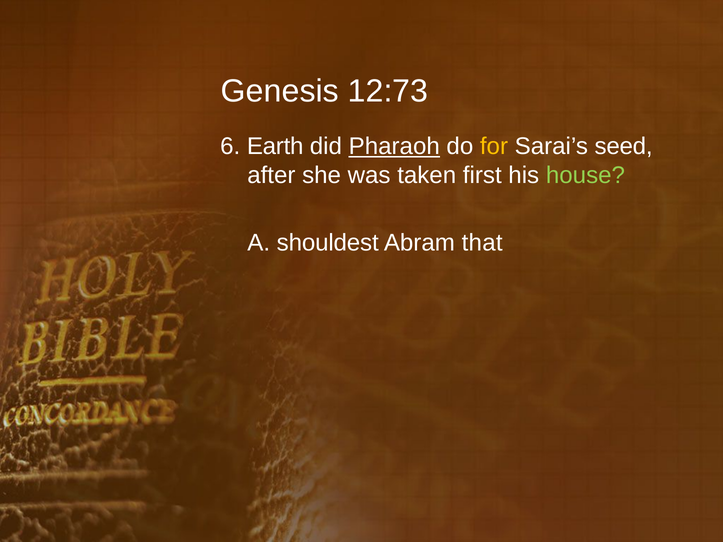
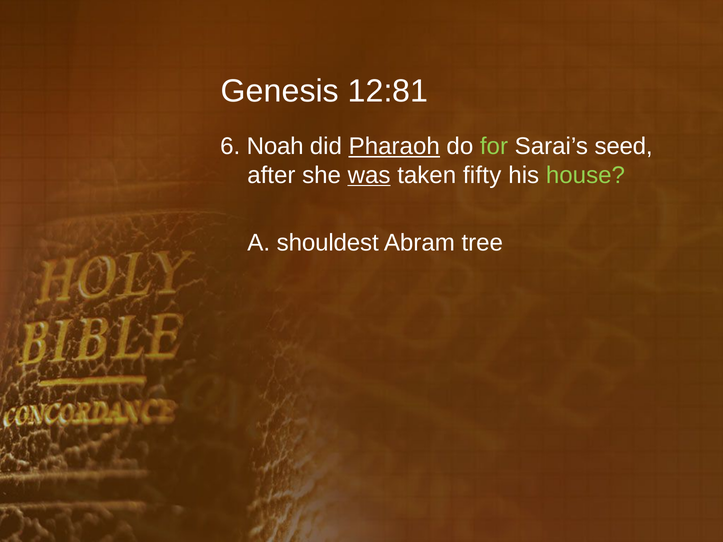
12:73: 12:73 -> 12:81
Earth: Earth -> Noah
for colour: yellow -> light green
was underline: none -> present
first: first -> fifty
that: that -> tree
